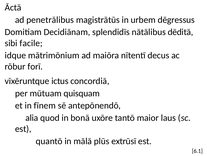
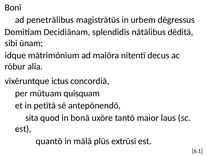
Āctā: Āctā -> Bonī
facile: facile -> ūnam
forī: forī -> alia
fīnem: fīnem -> petītā
alia: alia -> sita
